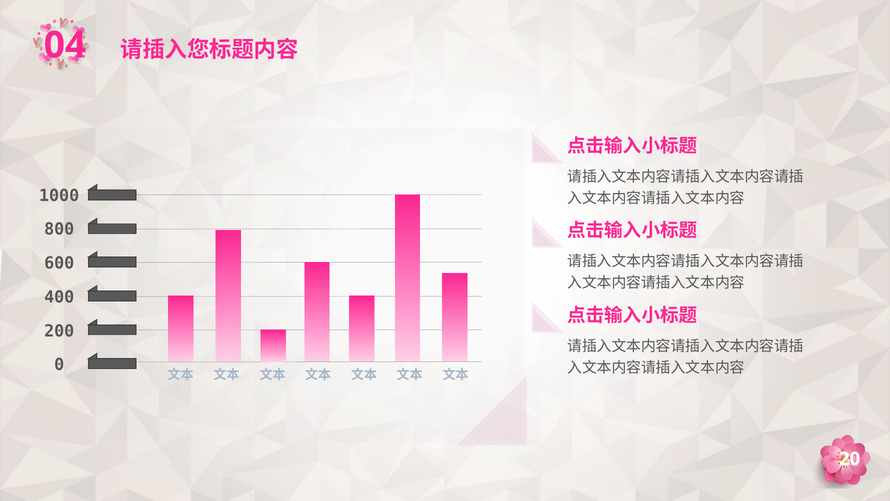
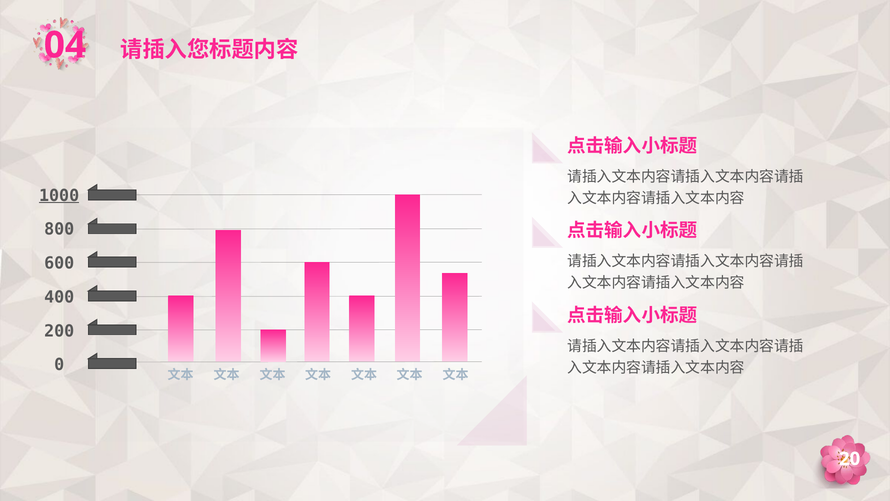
1000 underline: none -> present
